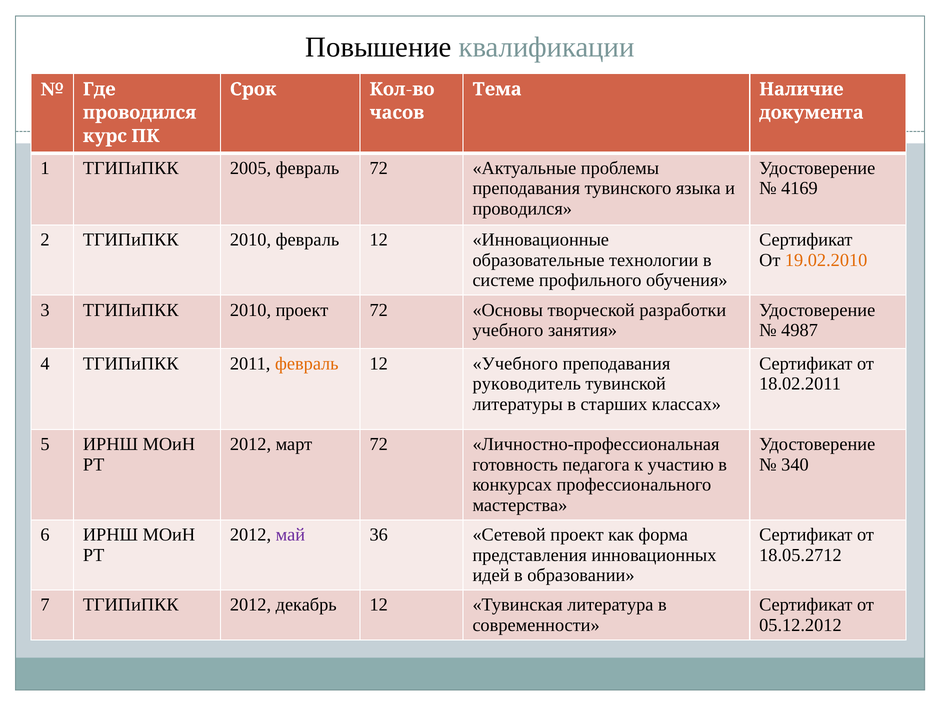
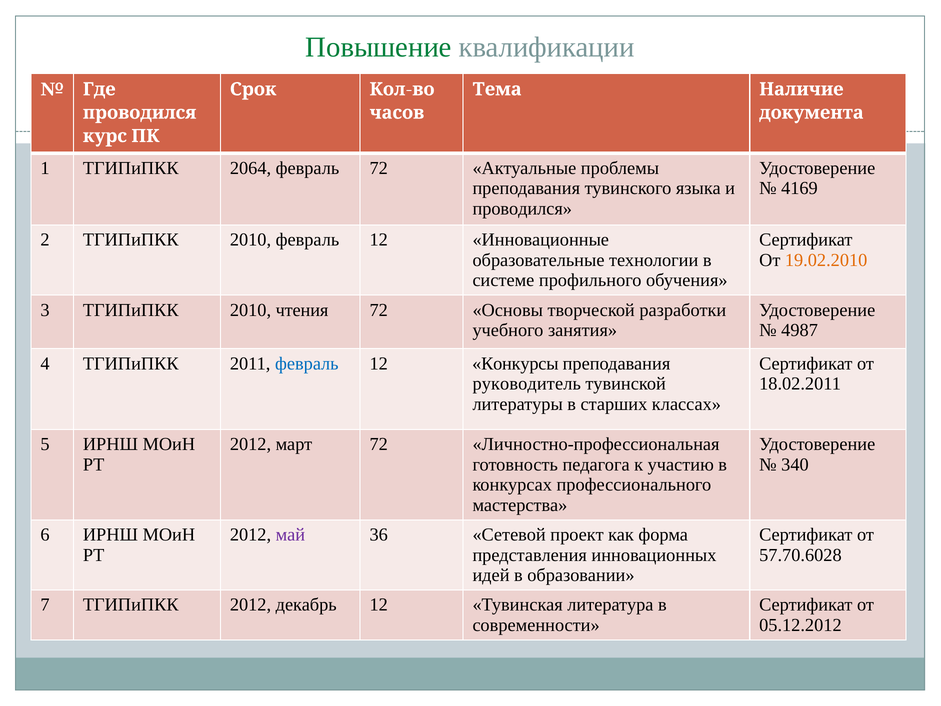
Повышение colour: black -> green
2005: 2005 -> 2064
2010 проект: проект -> чтения
февраль at (307, 363) colour: orange -> blue
12 Учебного: Учебного -> Конкурсы
18.05.2712: 18.05.2712 -> 57.70.6028
